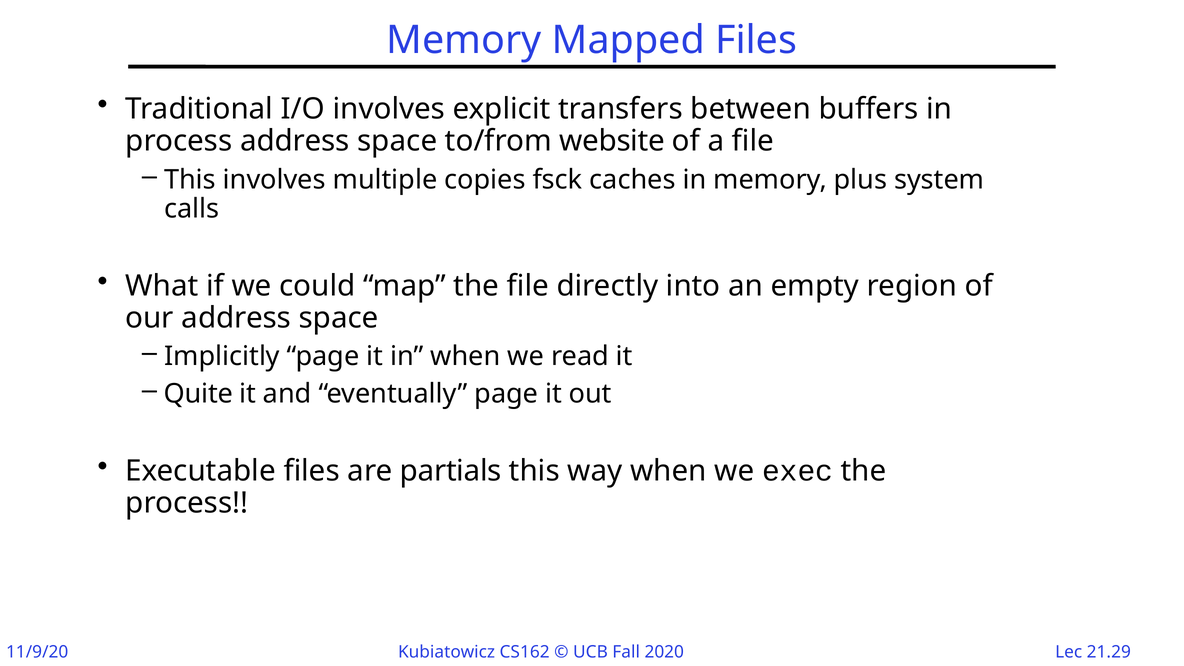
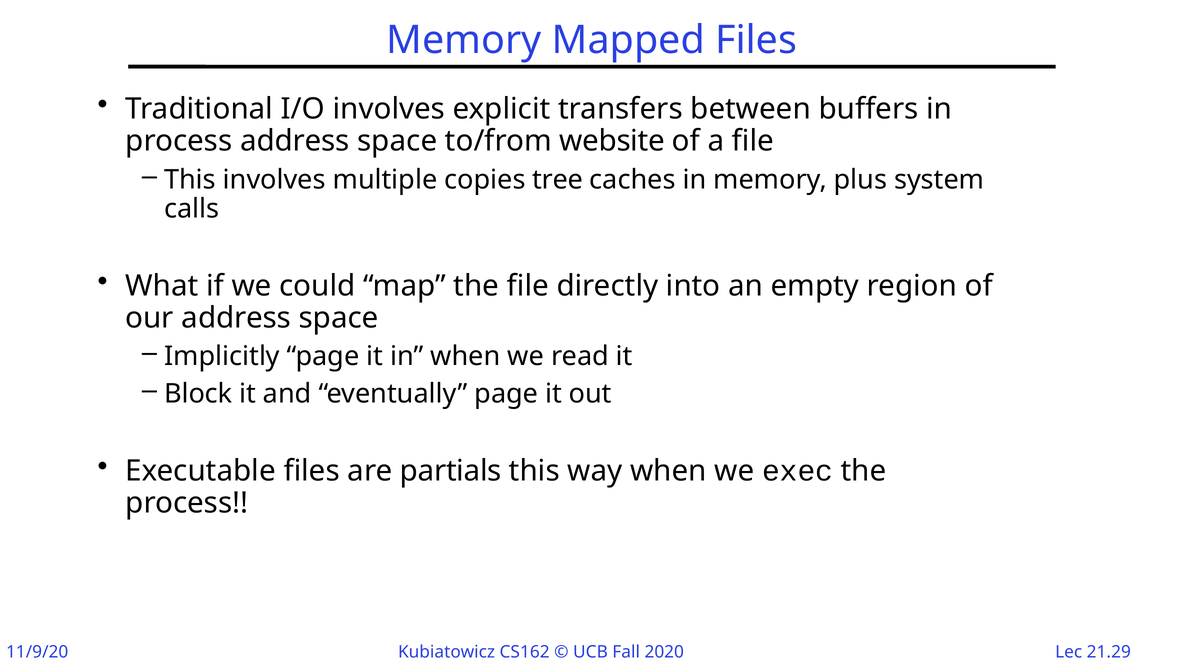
fsck: fsck -> tree
Quite: Quite -> Block
